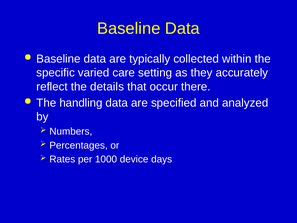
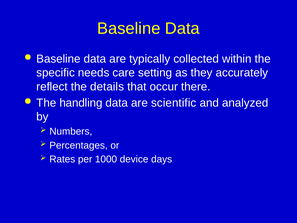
varied: varied -> needs
specified: specified -> scientific
